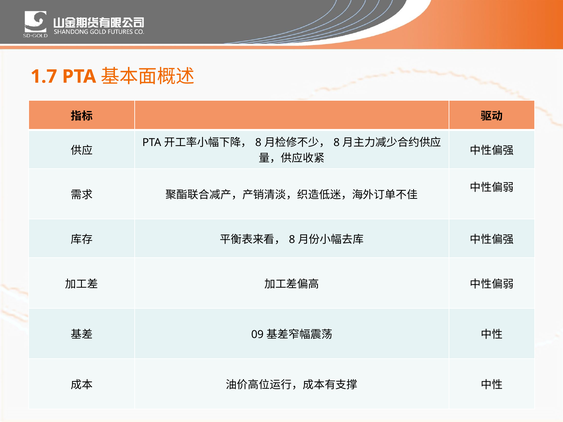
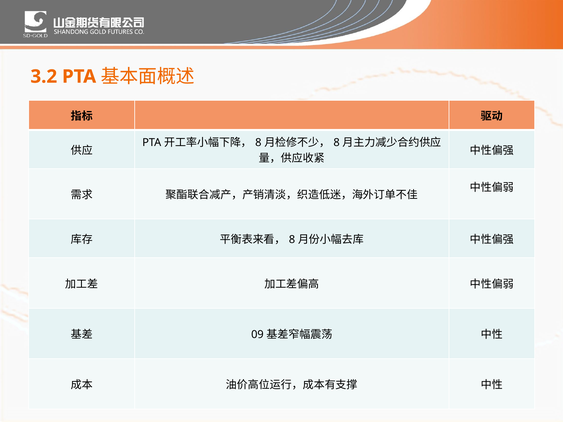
1.7: 1.7 -> 3.2
